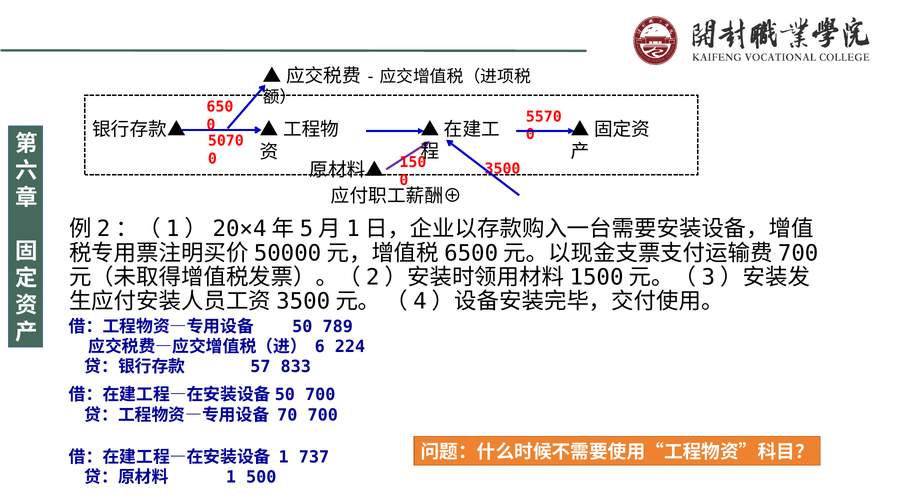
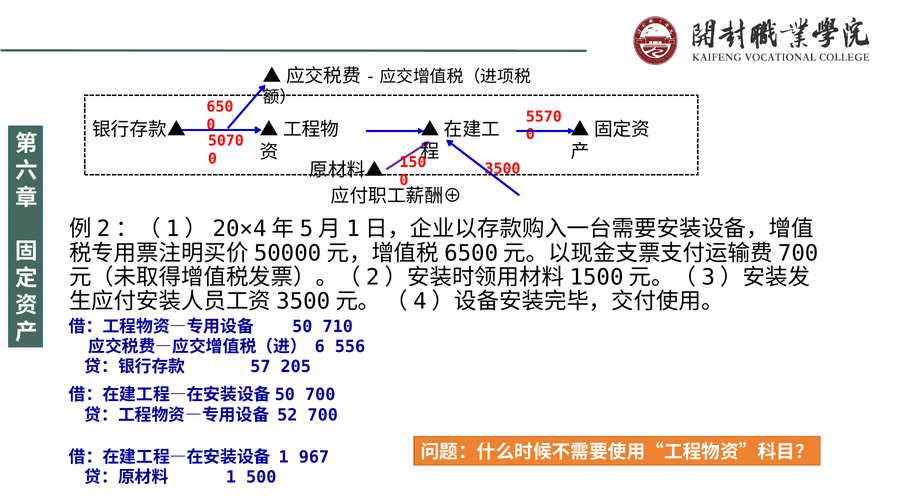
789: 789 -> 710
224: 224 -> 556
833: 833 -> 205
70: 70 -> 52
737: 737 -> 967
